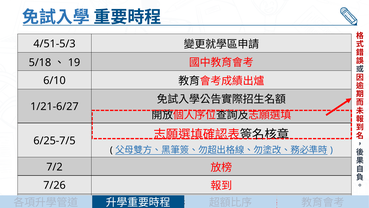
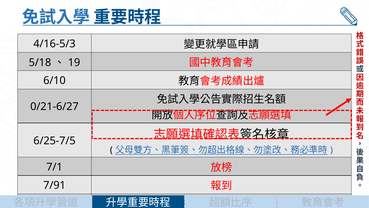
4/51-5/3: 4/51-5/3 -> 4/16-5/3
1/21-6/27: 1/21-6/27 -> 0/21-6/27
7/2: 7/2 -> 7/1
7/26: 7/26 -> 7/91
